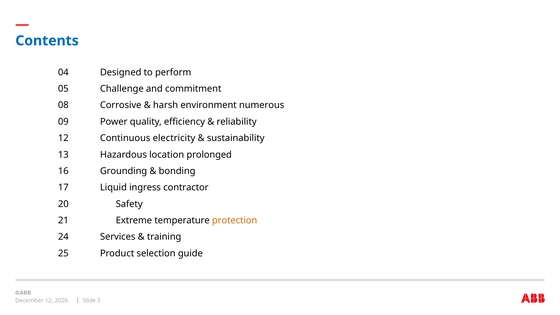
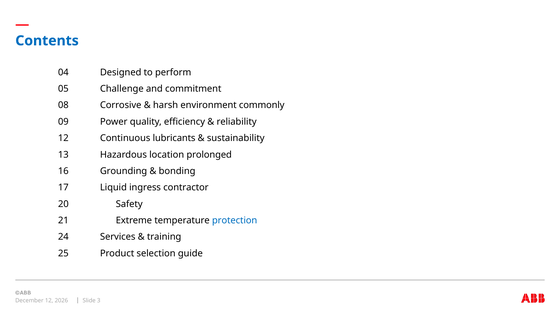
numerous: numerous -> commonly
electricity: electricity -> lubricants
protection colour: orange -> blue
